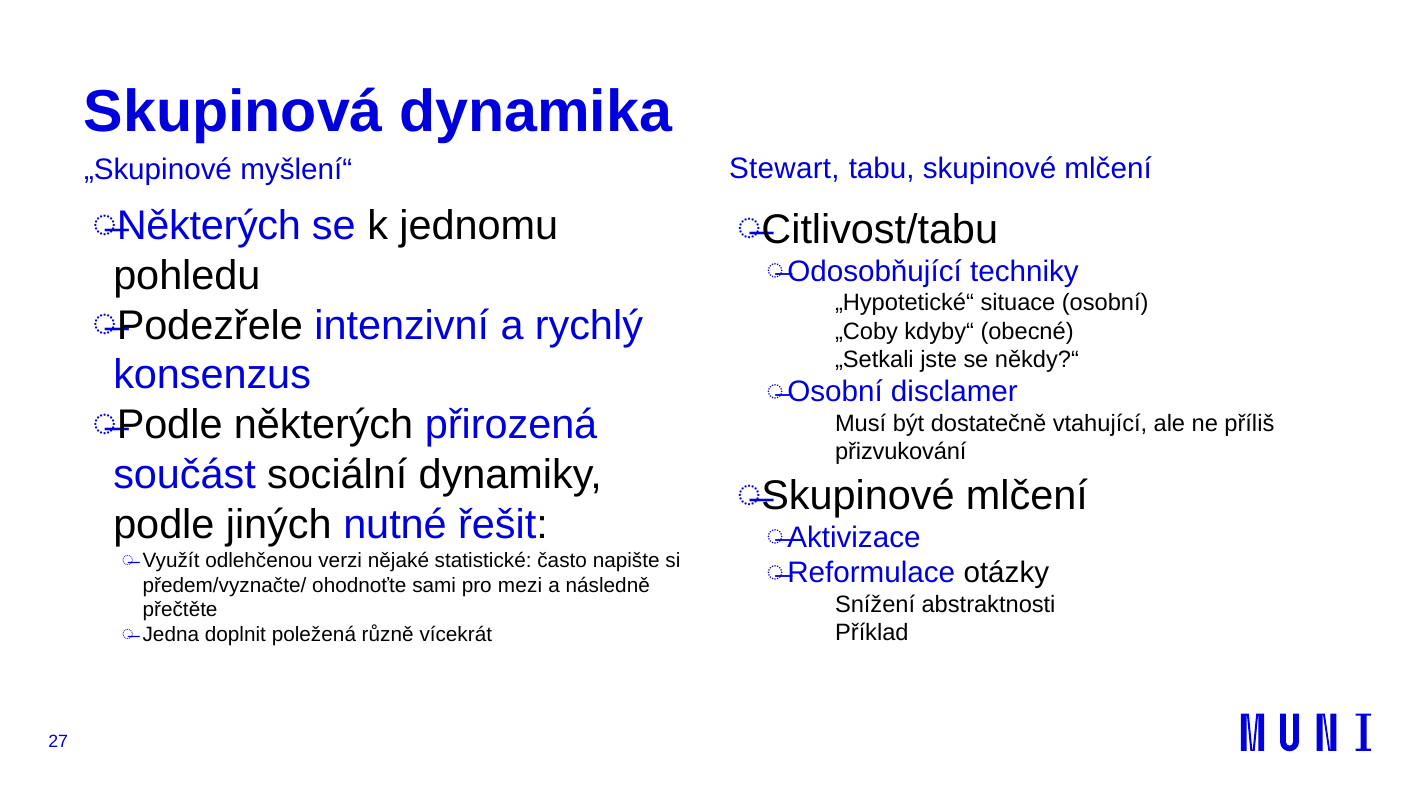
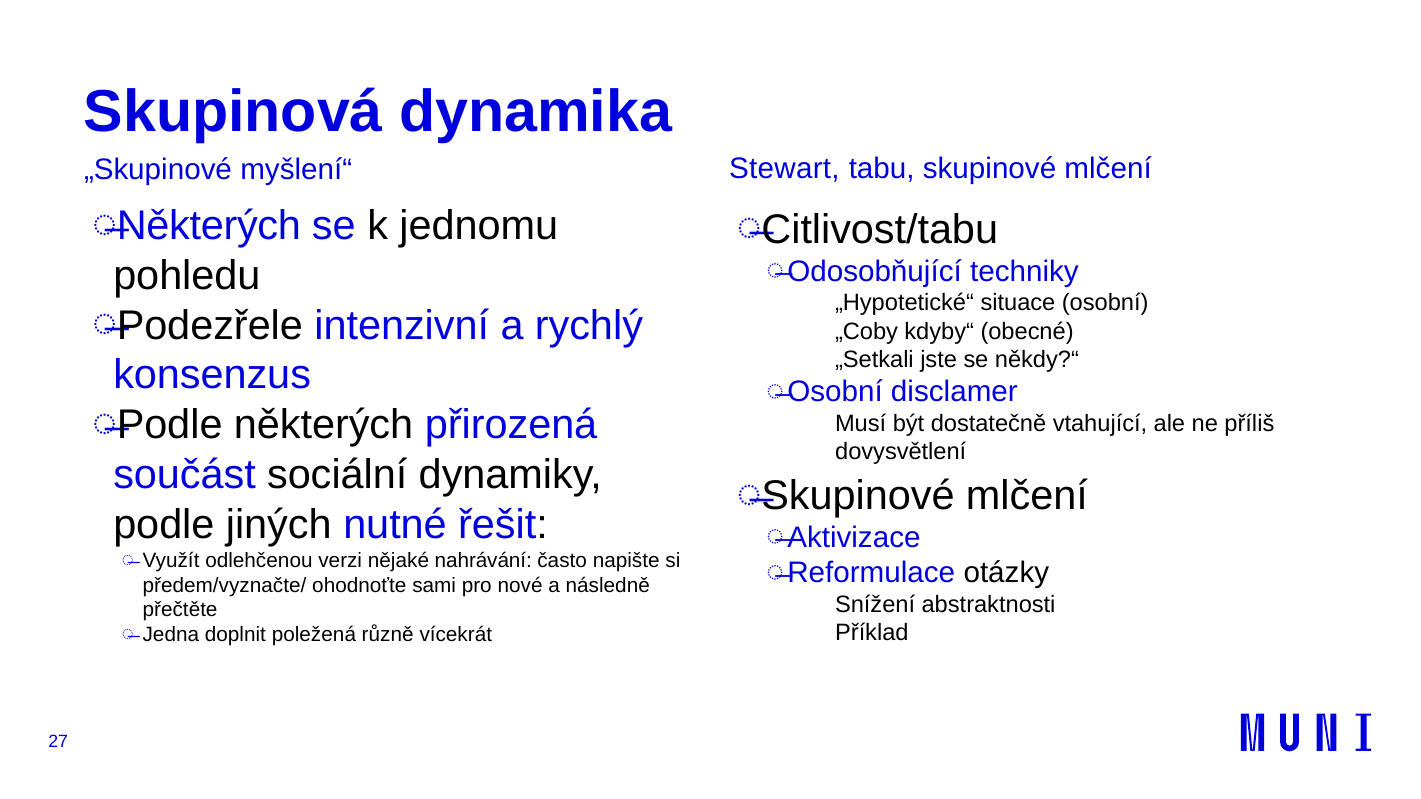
přizvukování: přizvukování -> dovysvětlení
statistické: statistické -> nahrávání
mezi: mezi -> nové
